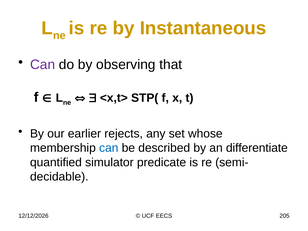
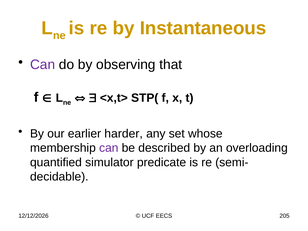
rejects: rejects -> harder
can at (109, 148) colour: blue -> purple
differentiate: differentiate -> overloading
